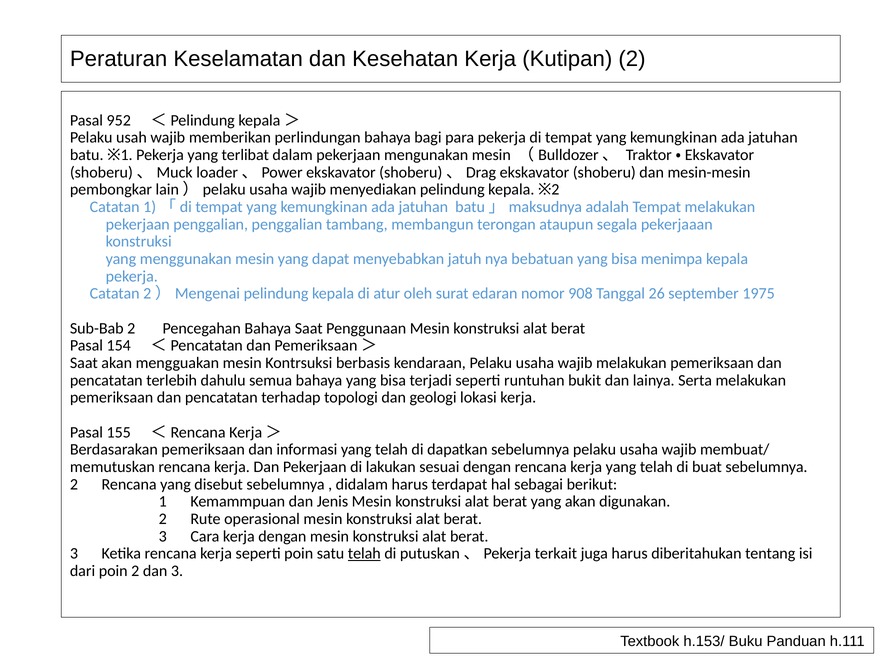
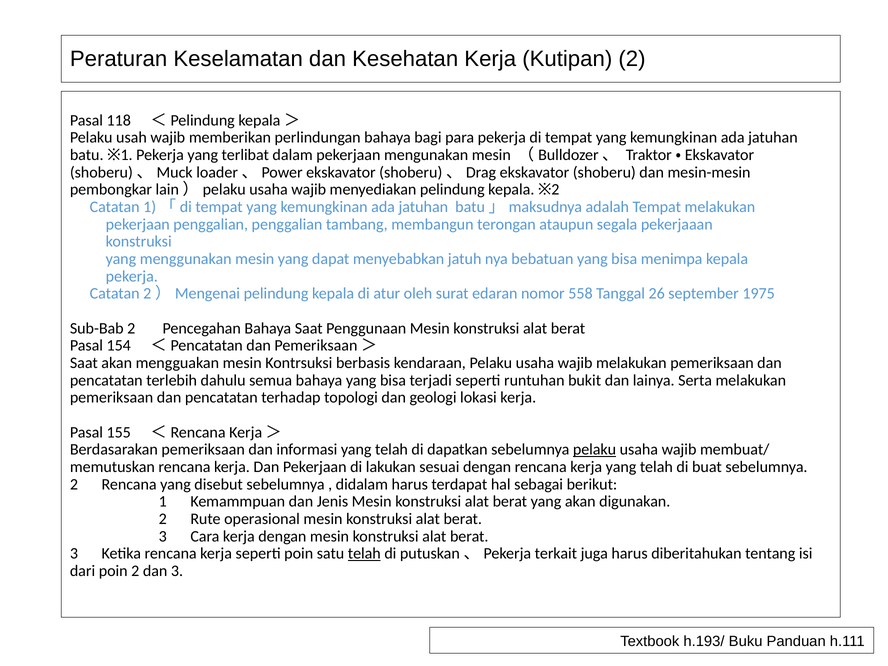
952: 952 -> 118
908: 908 -> 558
pelaku at (595, 450) underline: none -> present
h.153/: h.153/ -> h.193/
